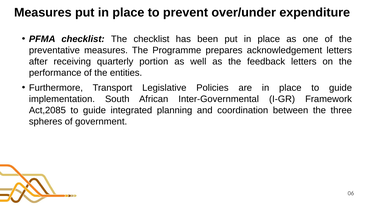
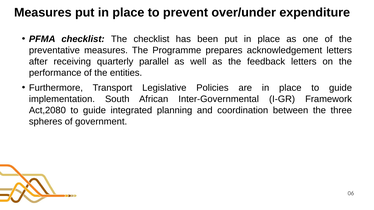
portion: portion -> parallel
Act,2085: Act,2085 -> Act,2080
